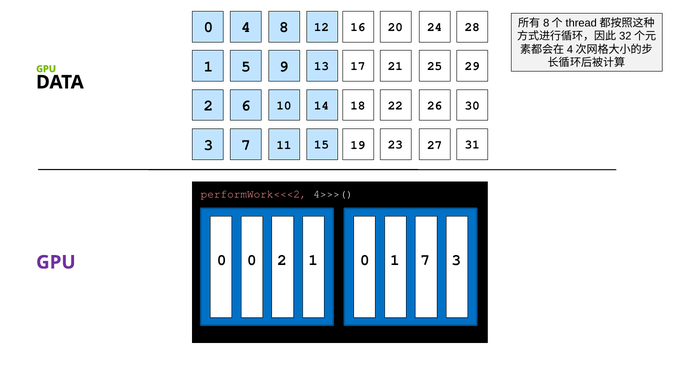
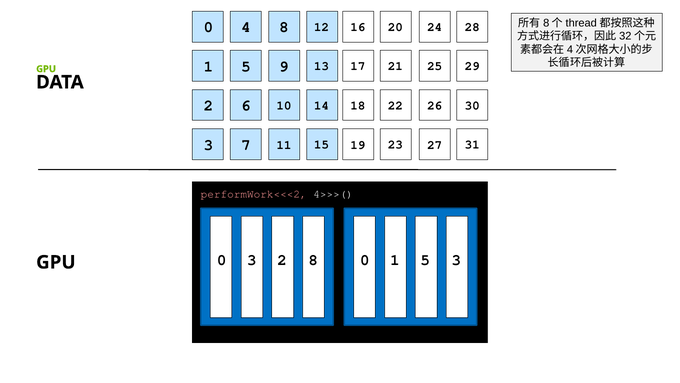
0 0: 0 -> 3
2 1: 1 -> 8
1 7: 7 -> 5
GPU at (56, 262) colour: purple -> black
